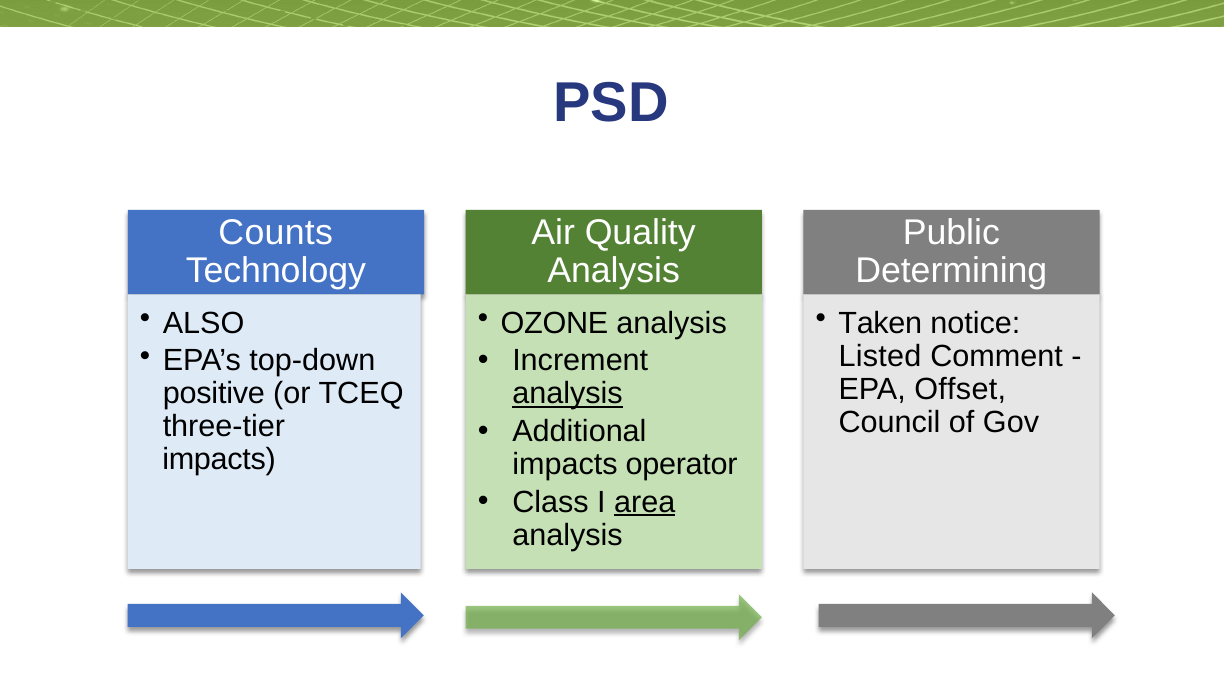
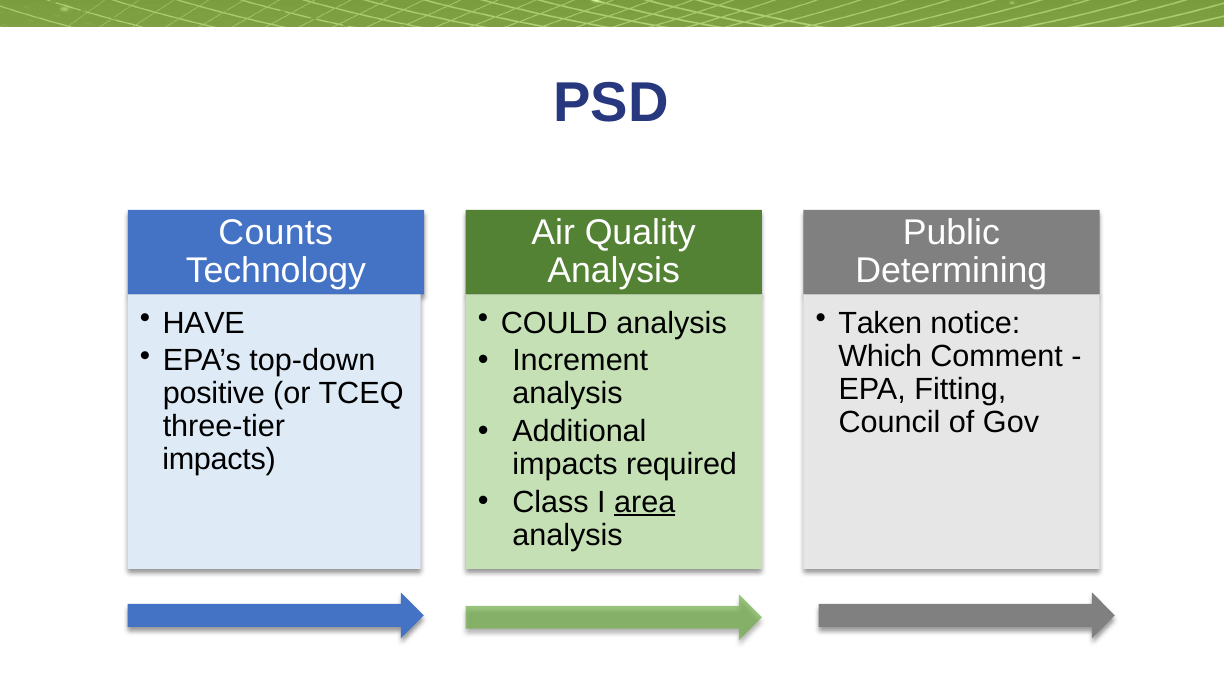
ALSO: ALSO -> HAVE
OZONE: OZONE -> COULD
Listed: Listed -> Which
Offset: Offset -> Fitting
analysis at (568, 393) underline: present -> none
operator: operator -> required
